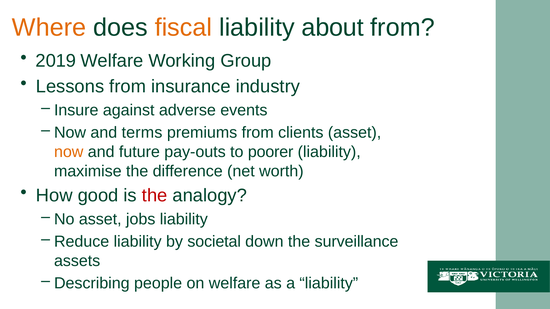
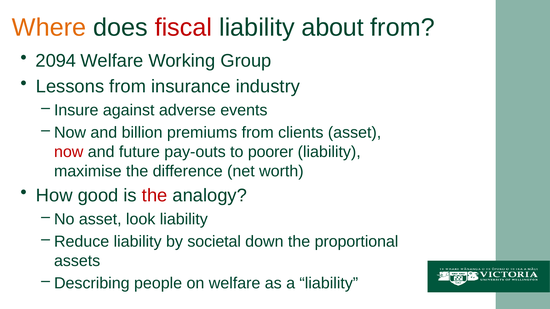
fiscal colour: orange -> red
2019: 2019 -> 2094
terms: terms -> billion
now at (69, 152) colour: orange -> red
jobs: jobs -> look
surveillance: surveillance -> proportional
